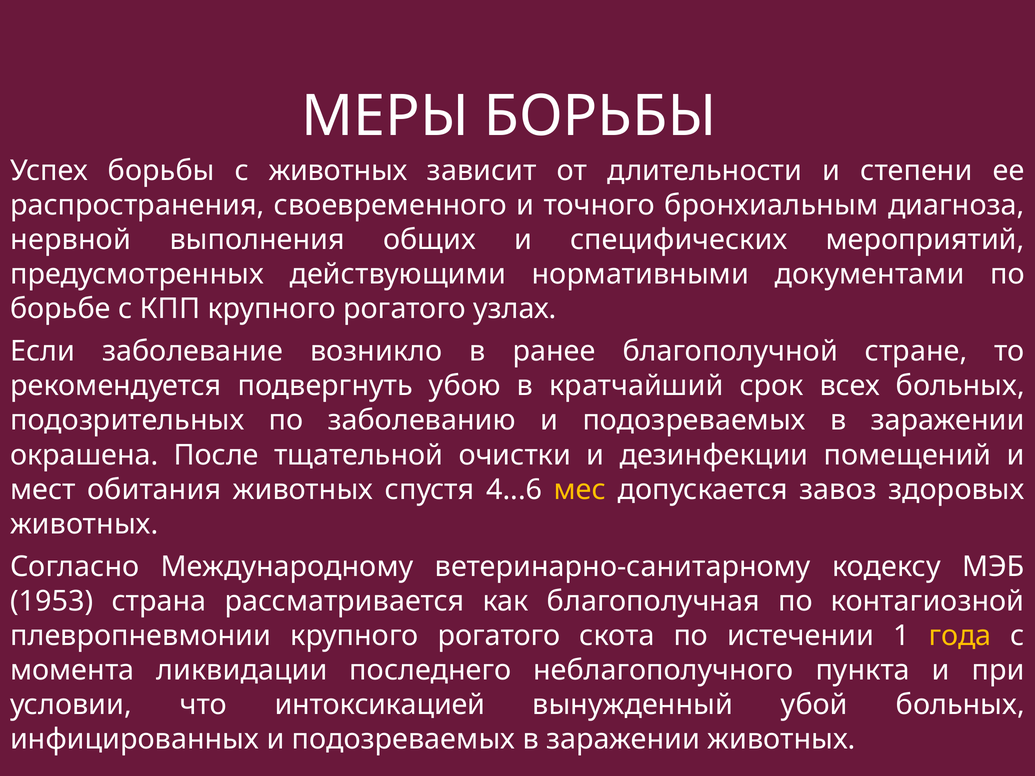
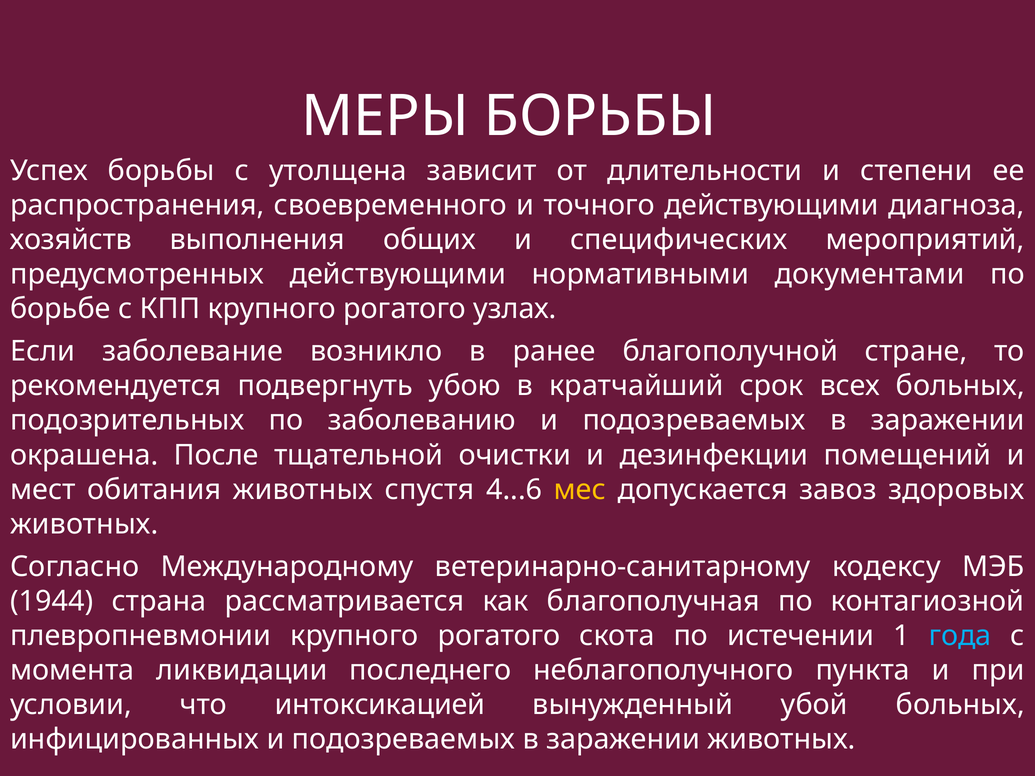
с животных: животных -> утолщена
точного бронхиальным: бронхиальным -> действующими
нервной: нервной -> хозяйств
1953: 1953 -> 1944
года colour: yellow -> light blue
